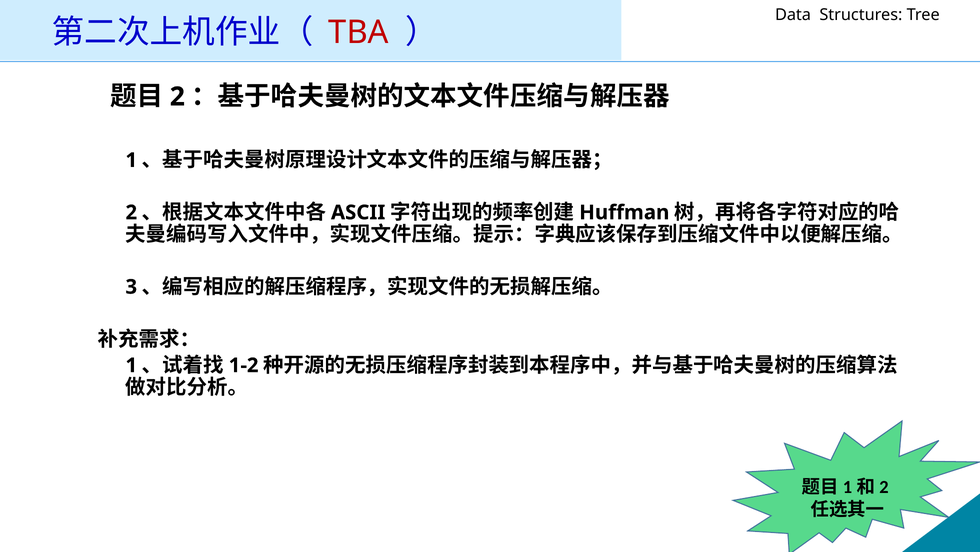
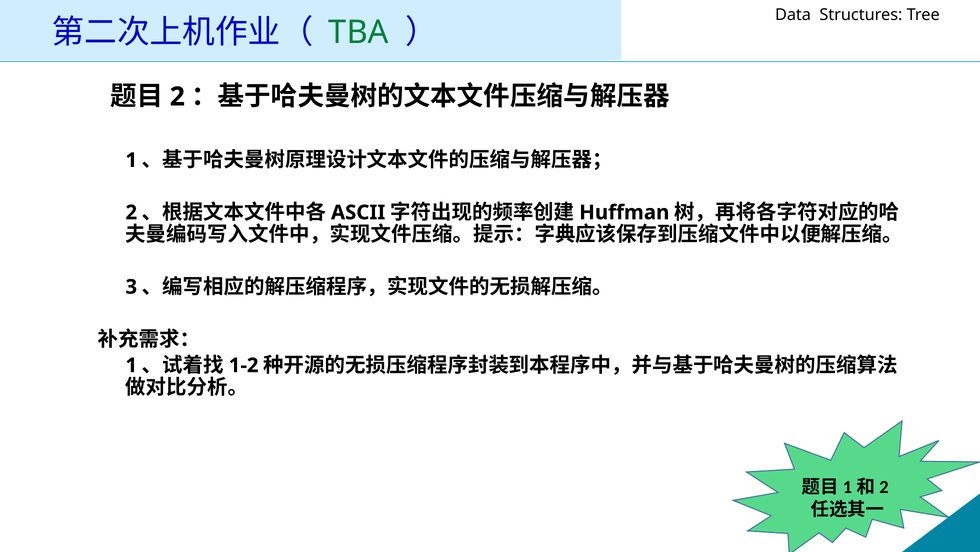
TBA colour: red -> green
